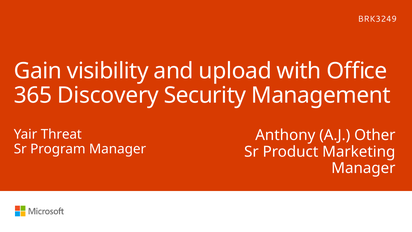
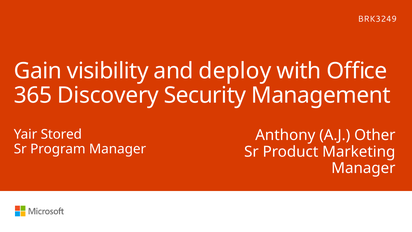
upload: upload -> deploy
Threat: Threat -> Stored
